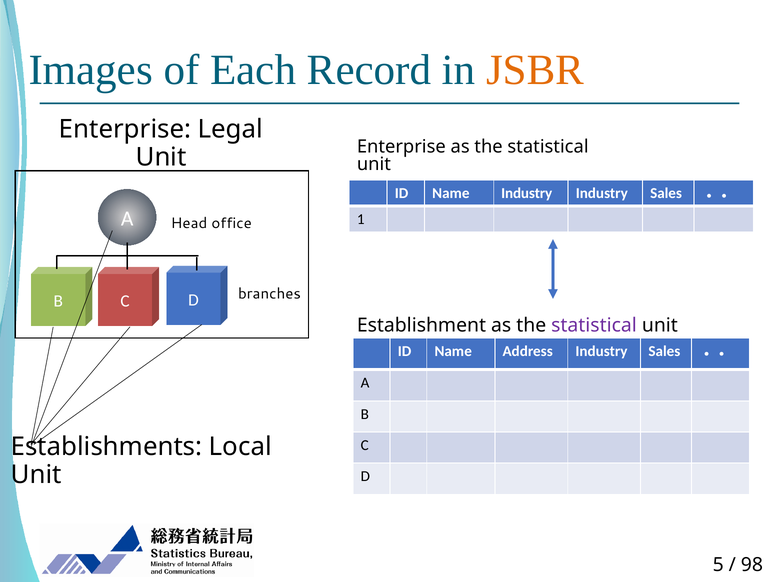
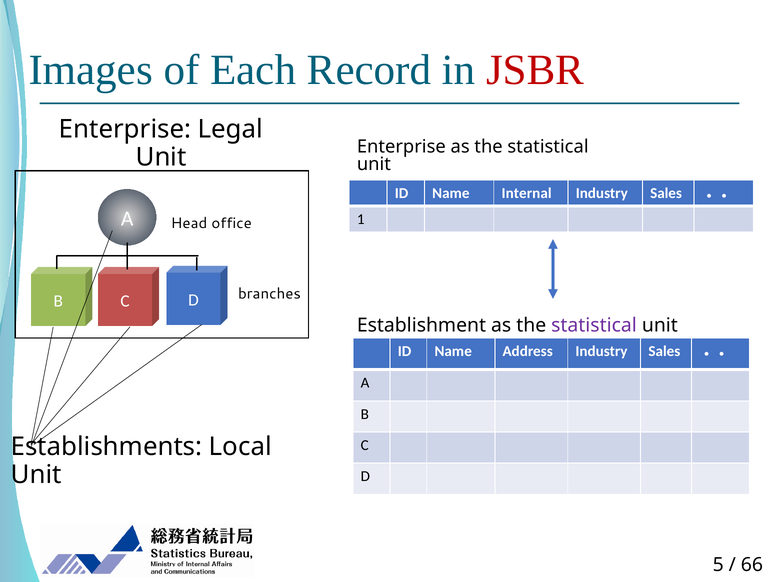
JSBR colour: orange -> red
Name Industry: Industry -> Internal
98: 98 -> 66
